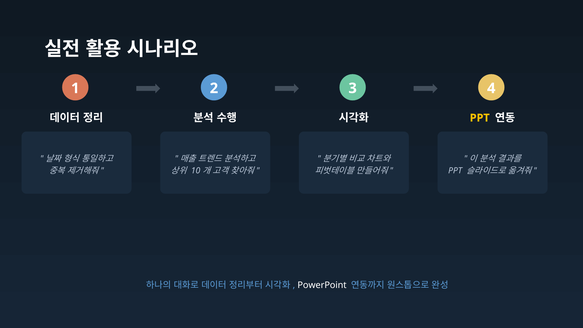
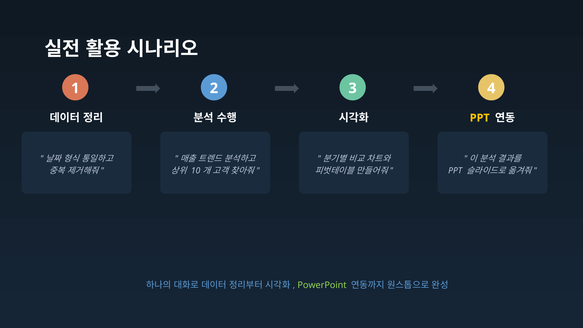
PowerPoint colour: white -> light green
